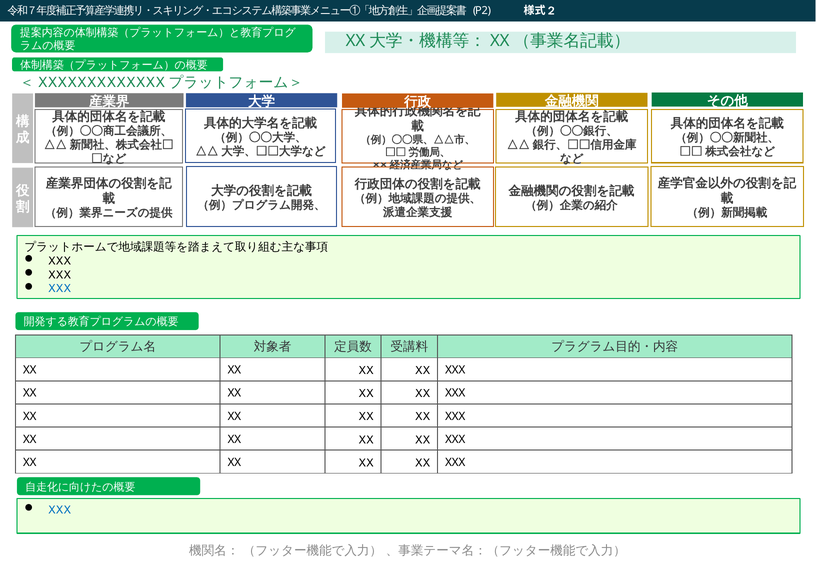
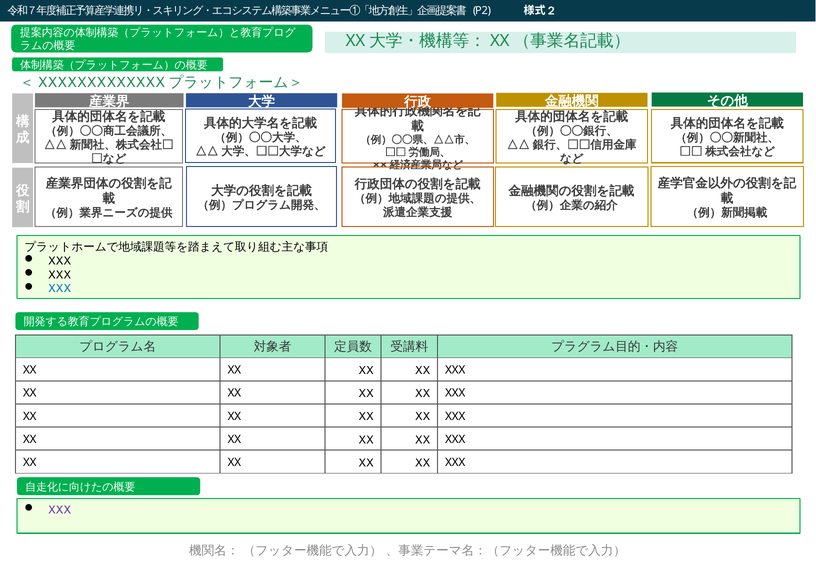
XXX at (59, 510) colour: blue -> purple
